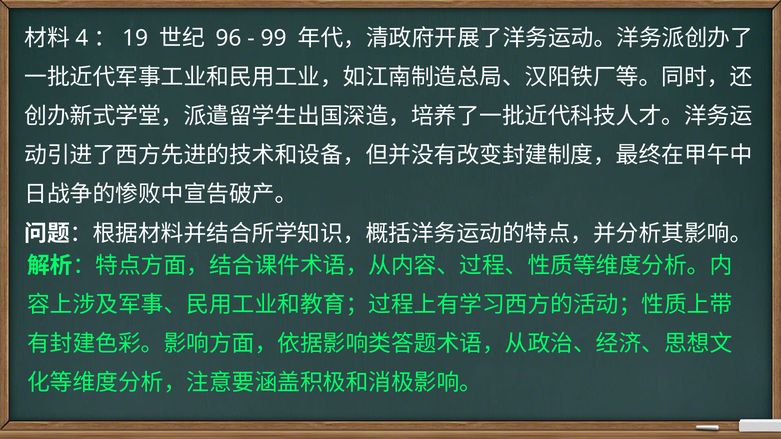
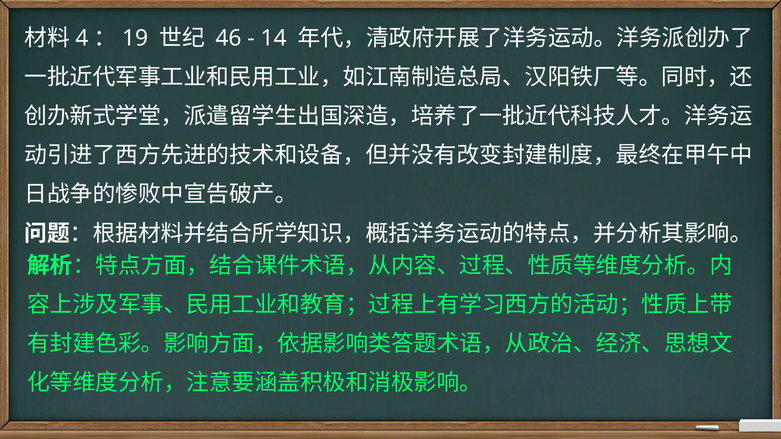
96: 96 -> 46
99: 99 -> 14
